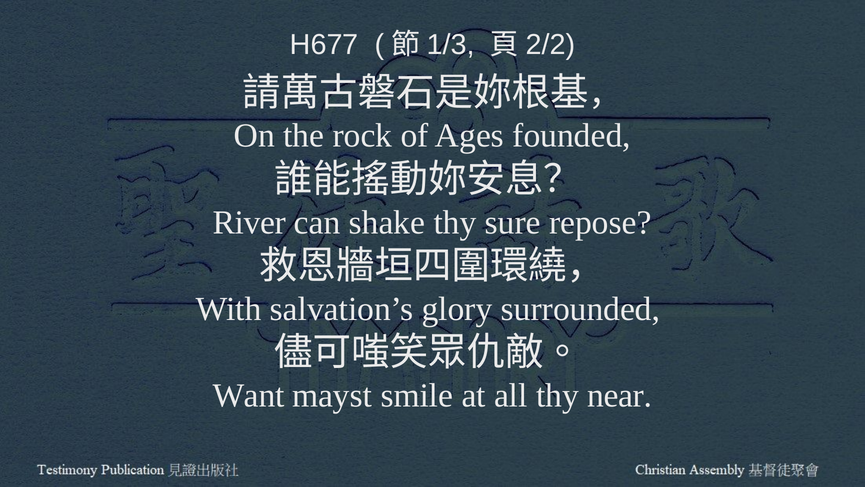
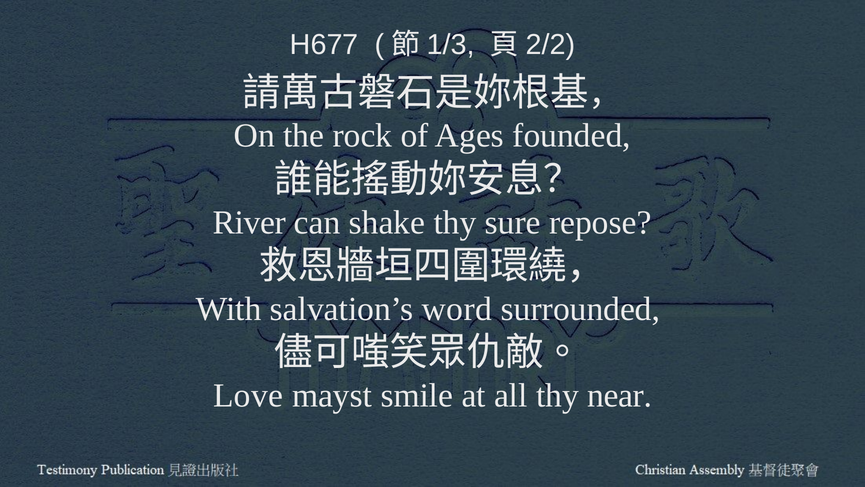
glory: glory -> word
Want: Want -> Love
